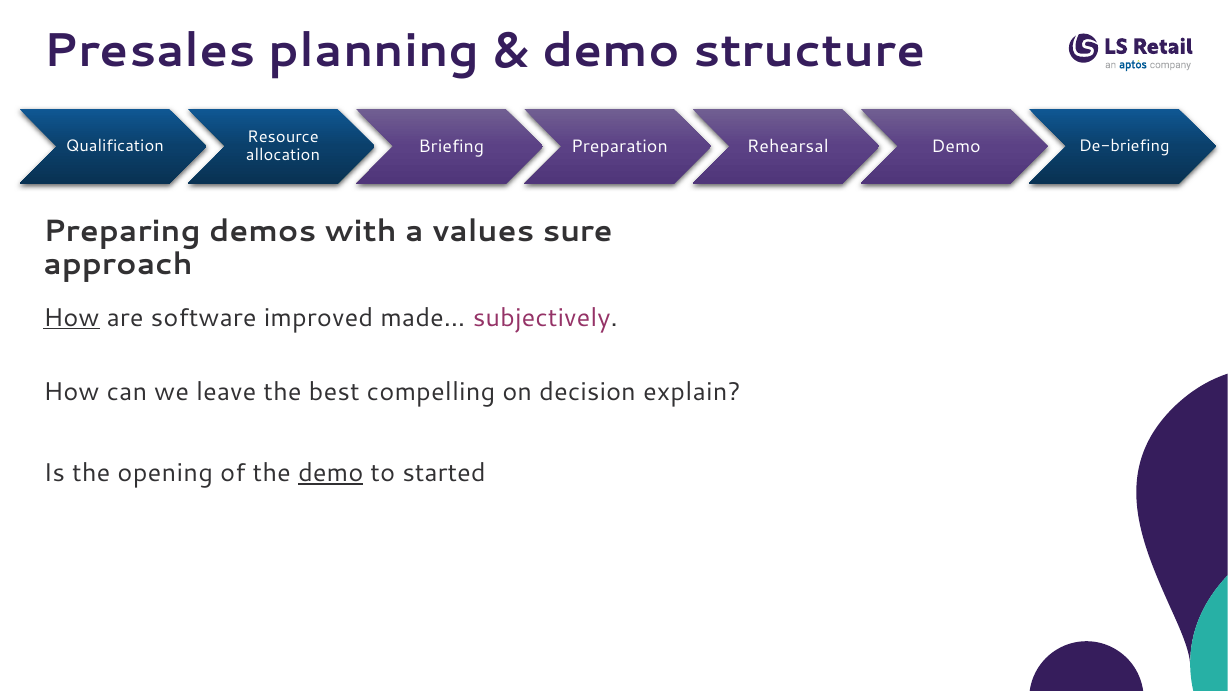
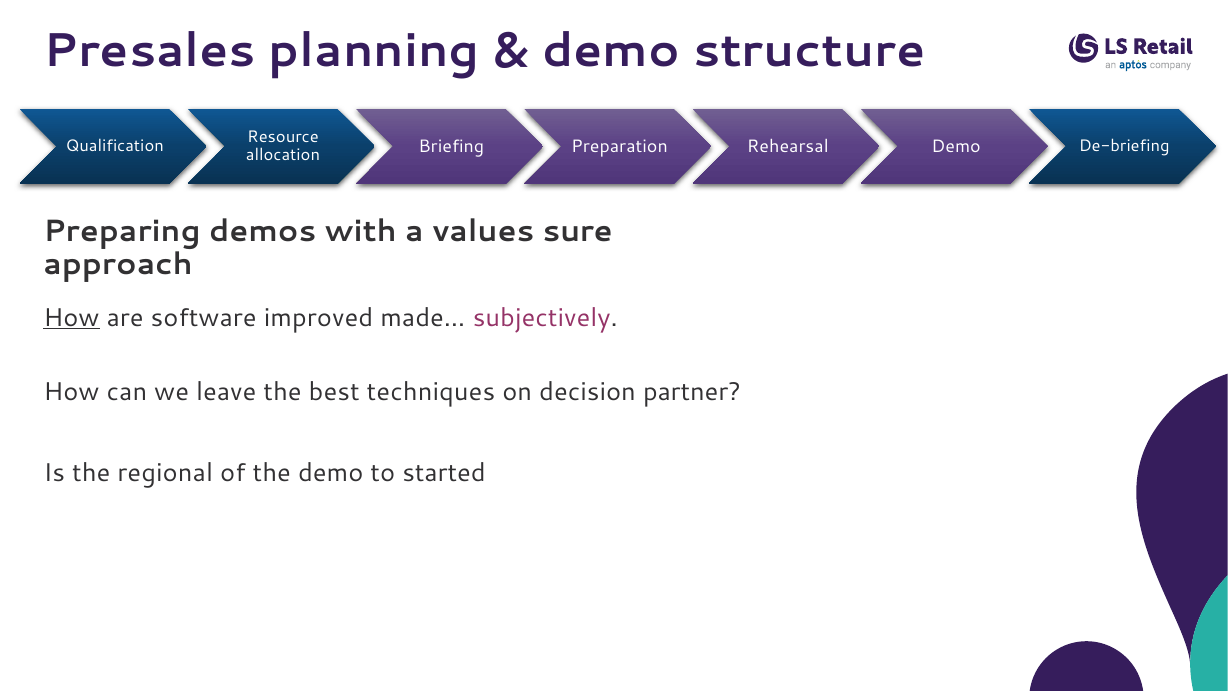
compelling: compelling -> techniques
explain: explain -> partner
opening: opening -> regional
demo at (331, 473) underline: present -> none
